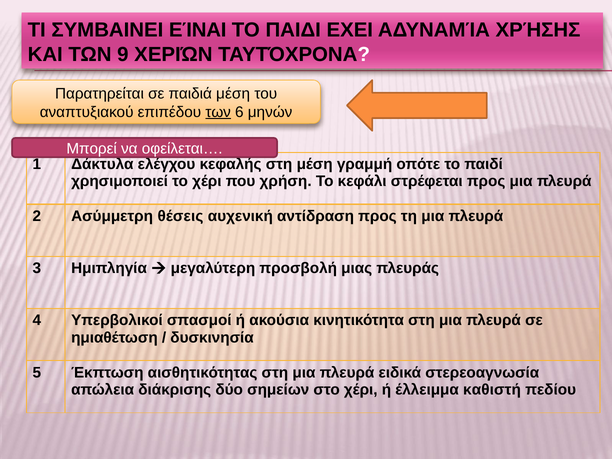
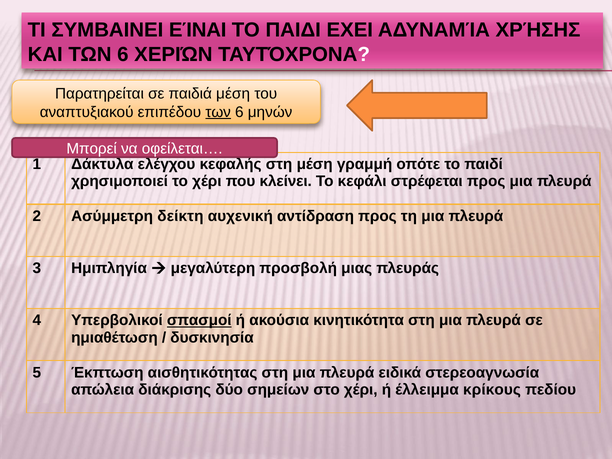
ΚΑΙ ΤΩΝ 9: 9 -> 6
χρήση: χρήση -> κλείνει
θέσεις: θέσεις -> δείκτη
σπασμοί underline: none -> present
καθιστή: καθιστή -> κρίκους
